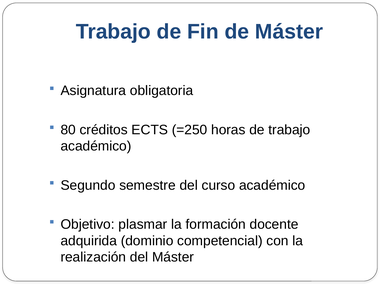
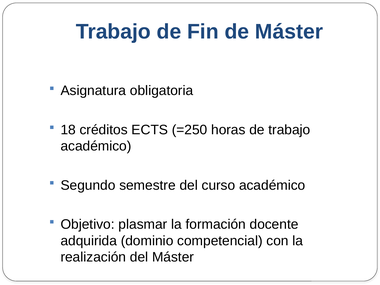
80: 80 -> 18
